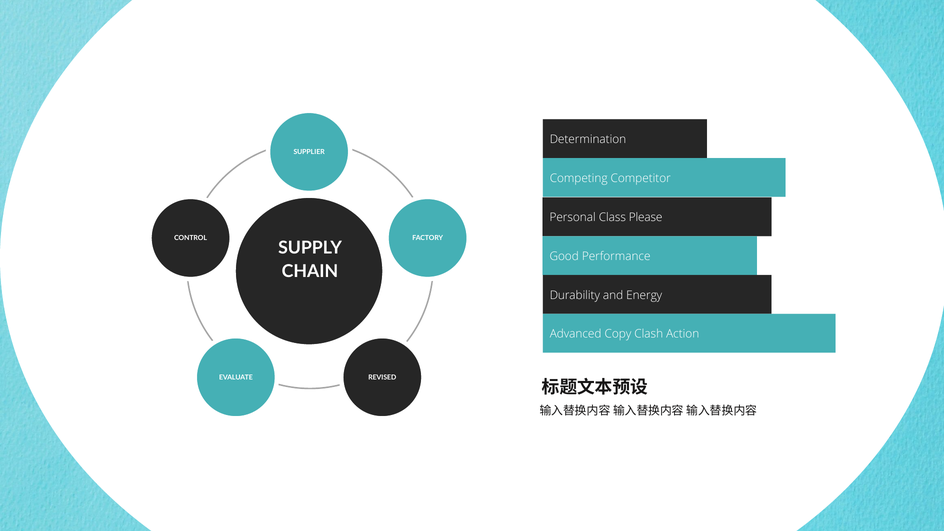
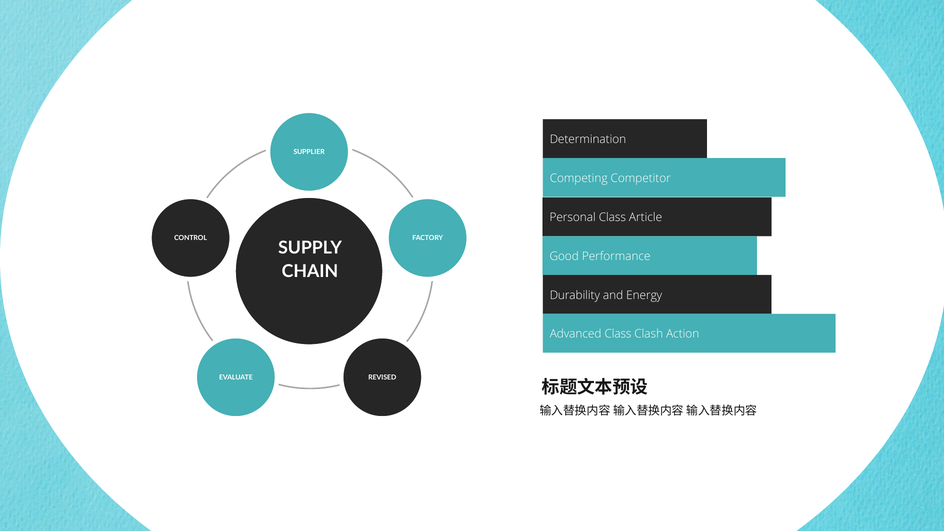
Please: Please -> Article
Advanced Copy: Copy -> Class
